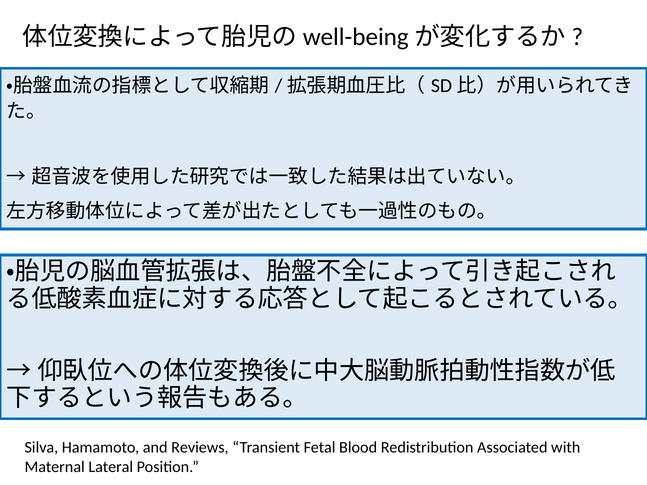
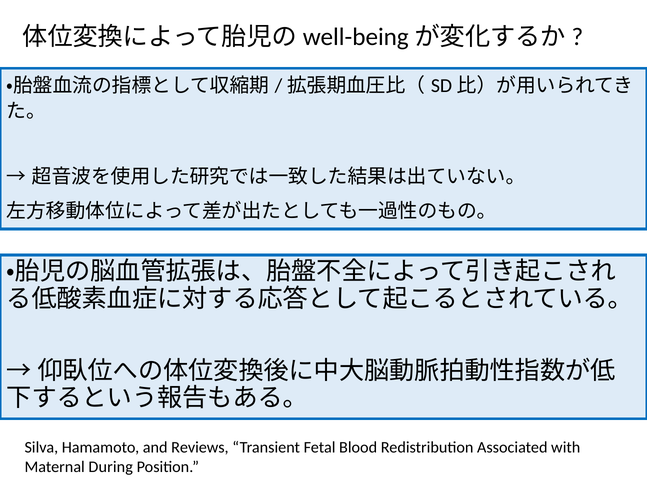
Lateral: Lateral -> During
